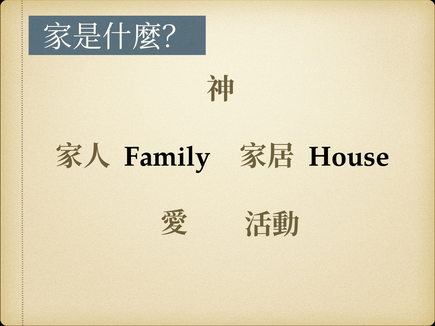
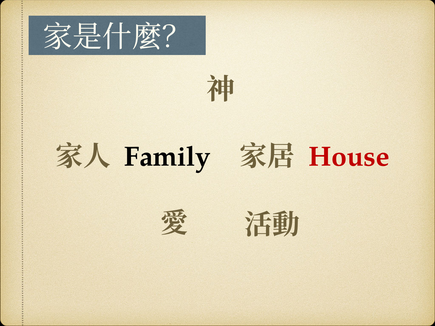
House colour: black -> red
